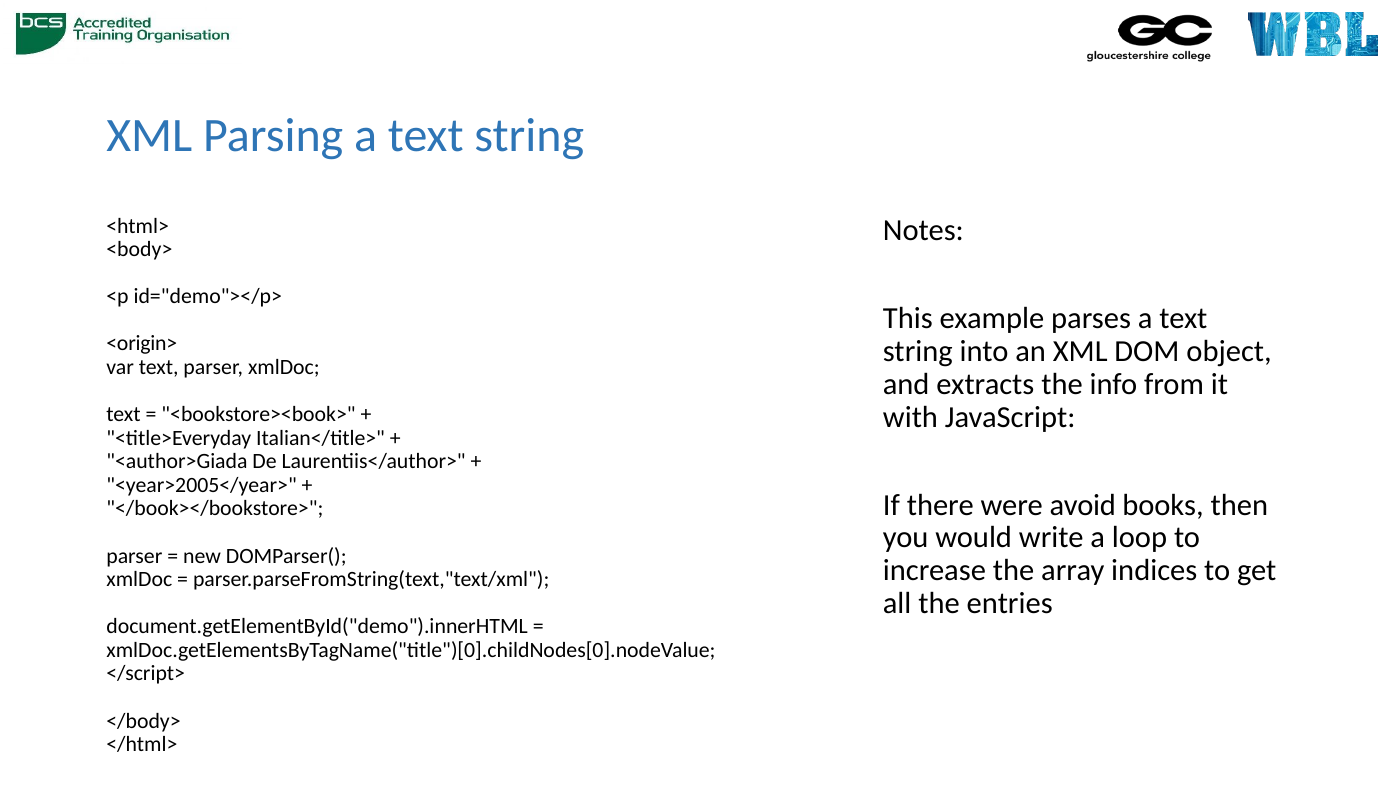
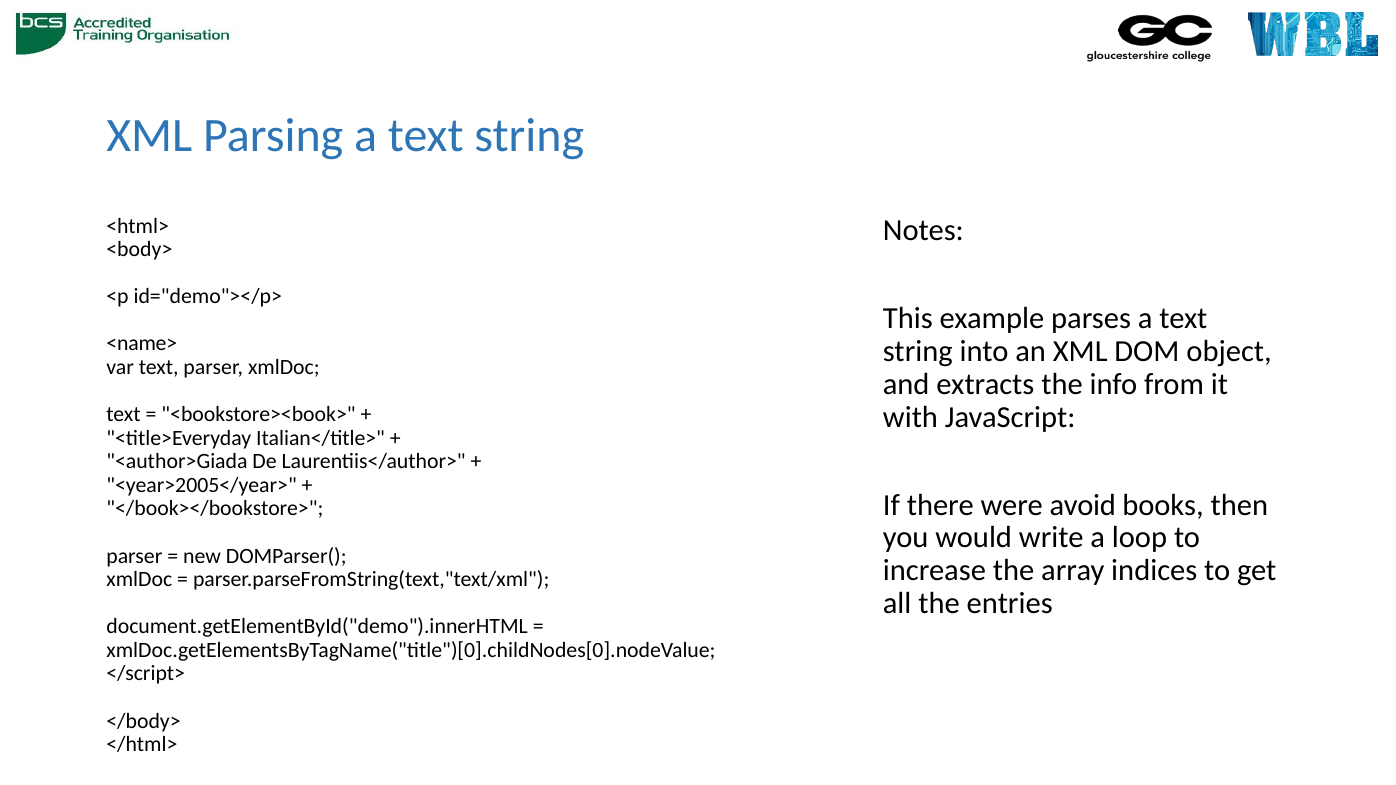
<origin>: <origin> -> <name>
